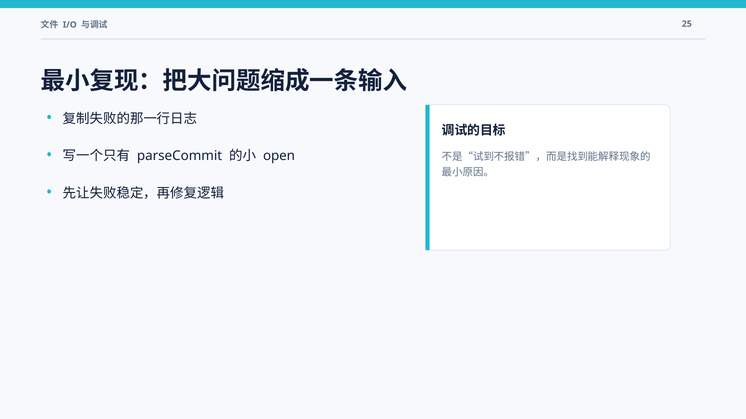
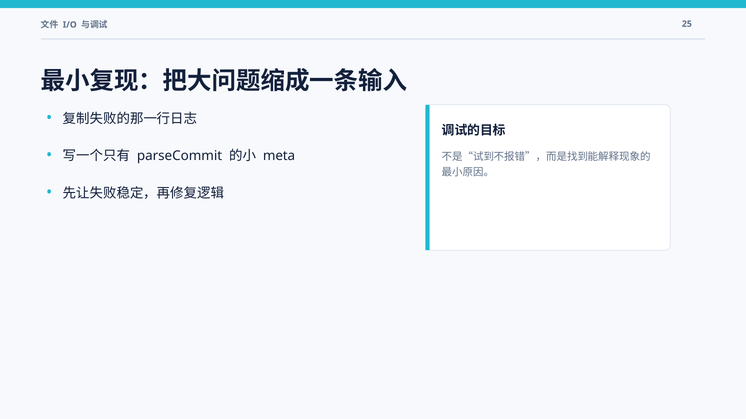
open: open -> meta
